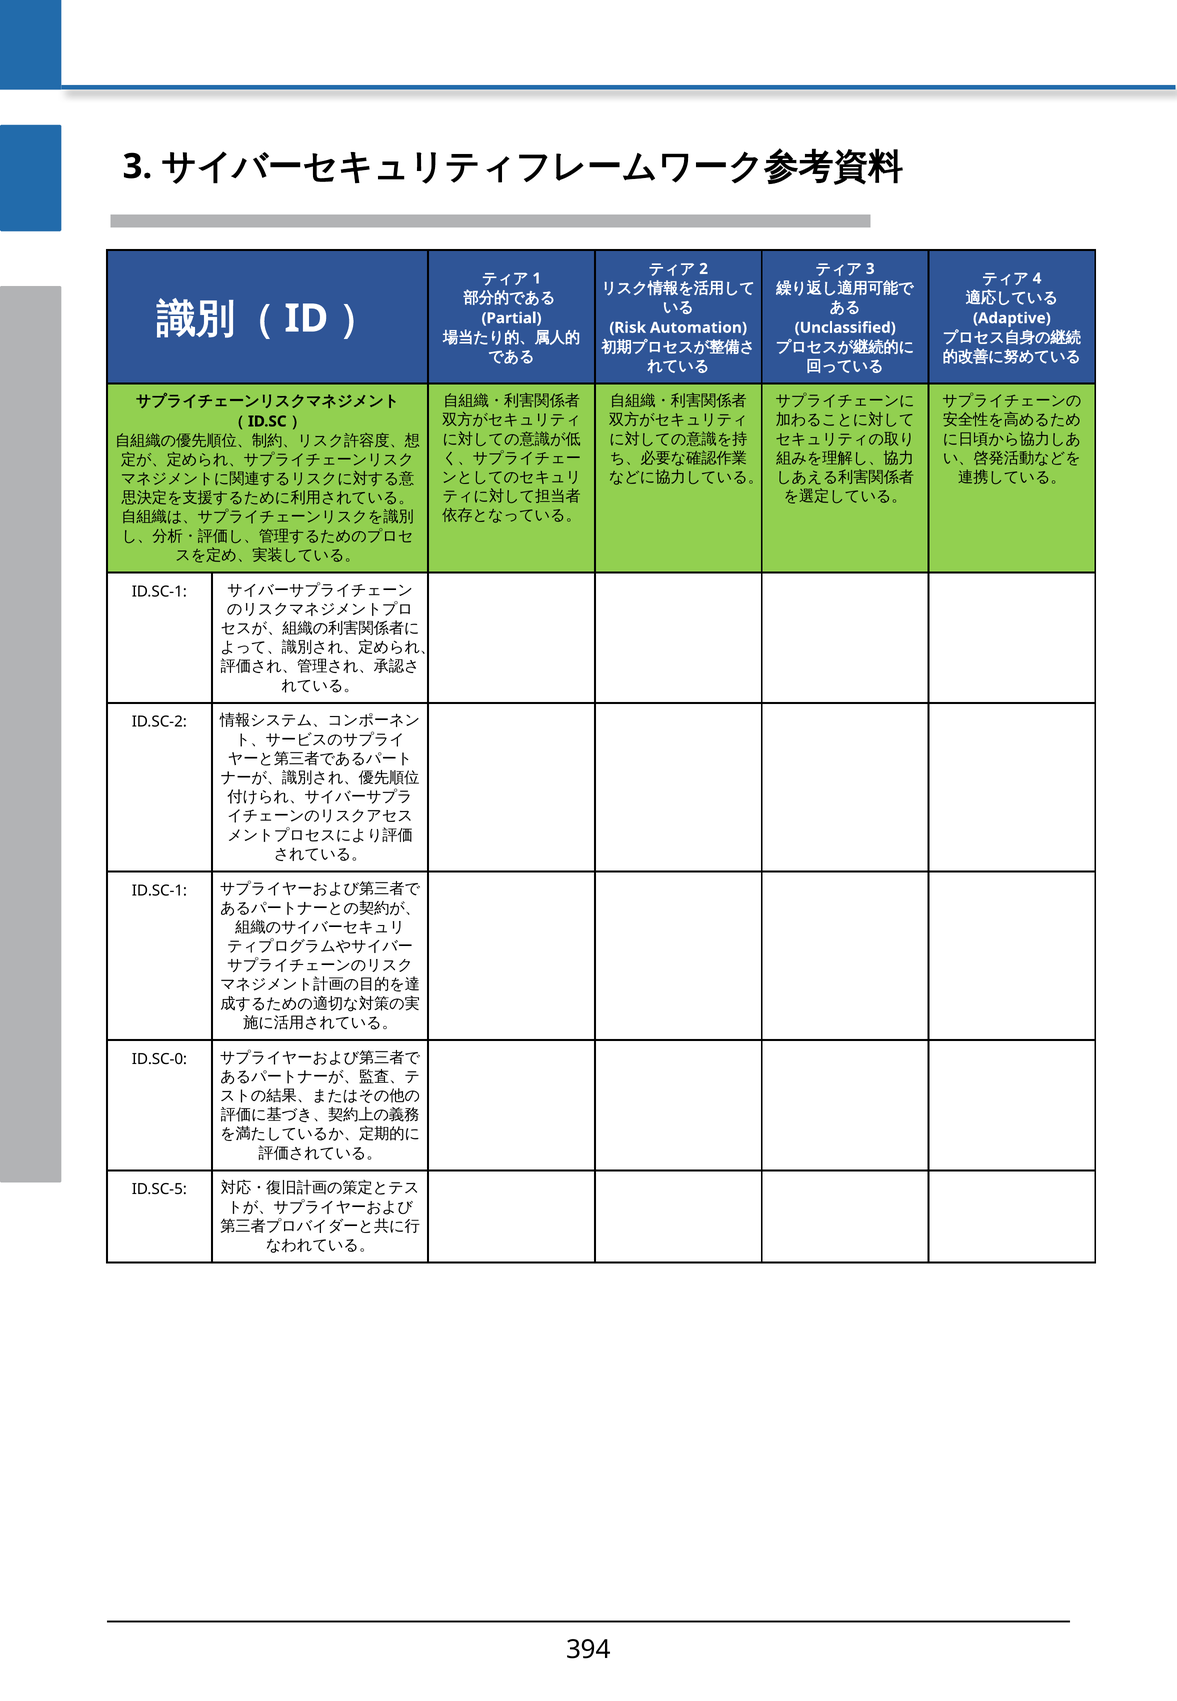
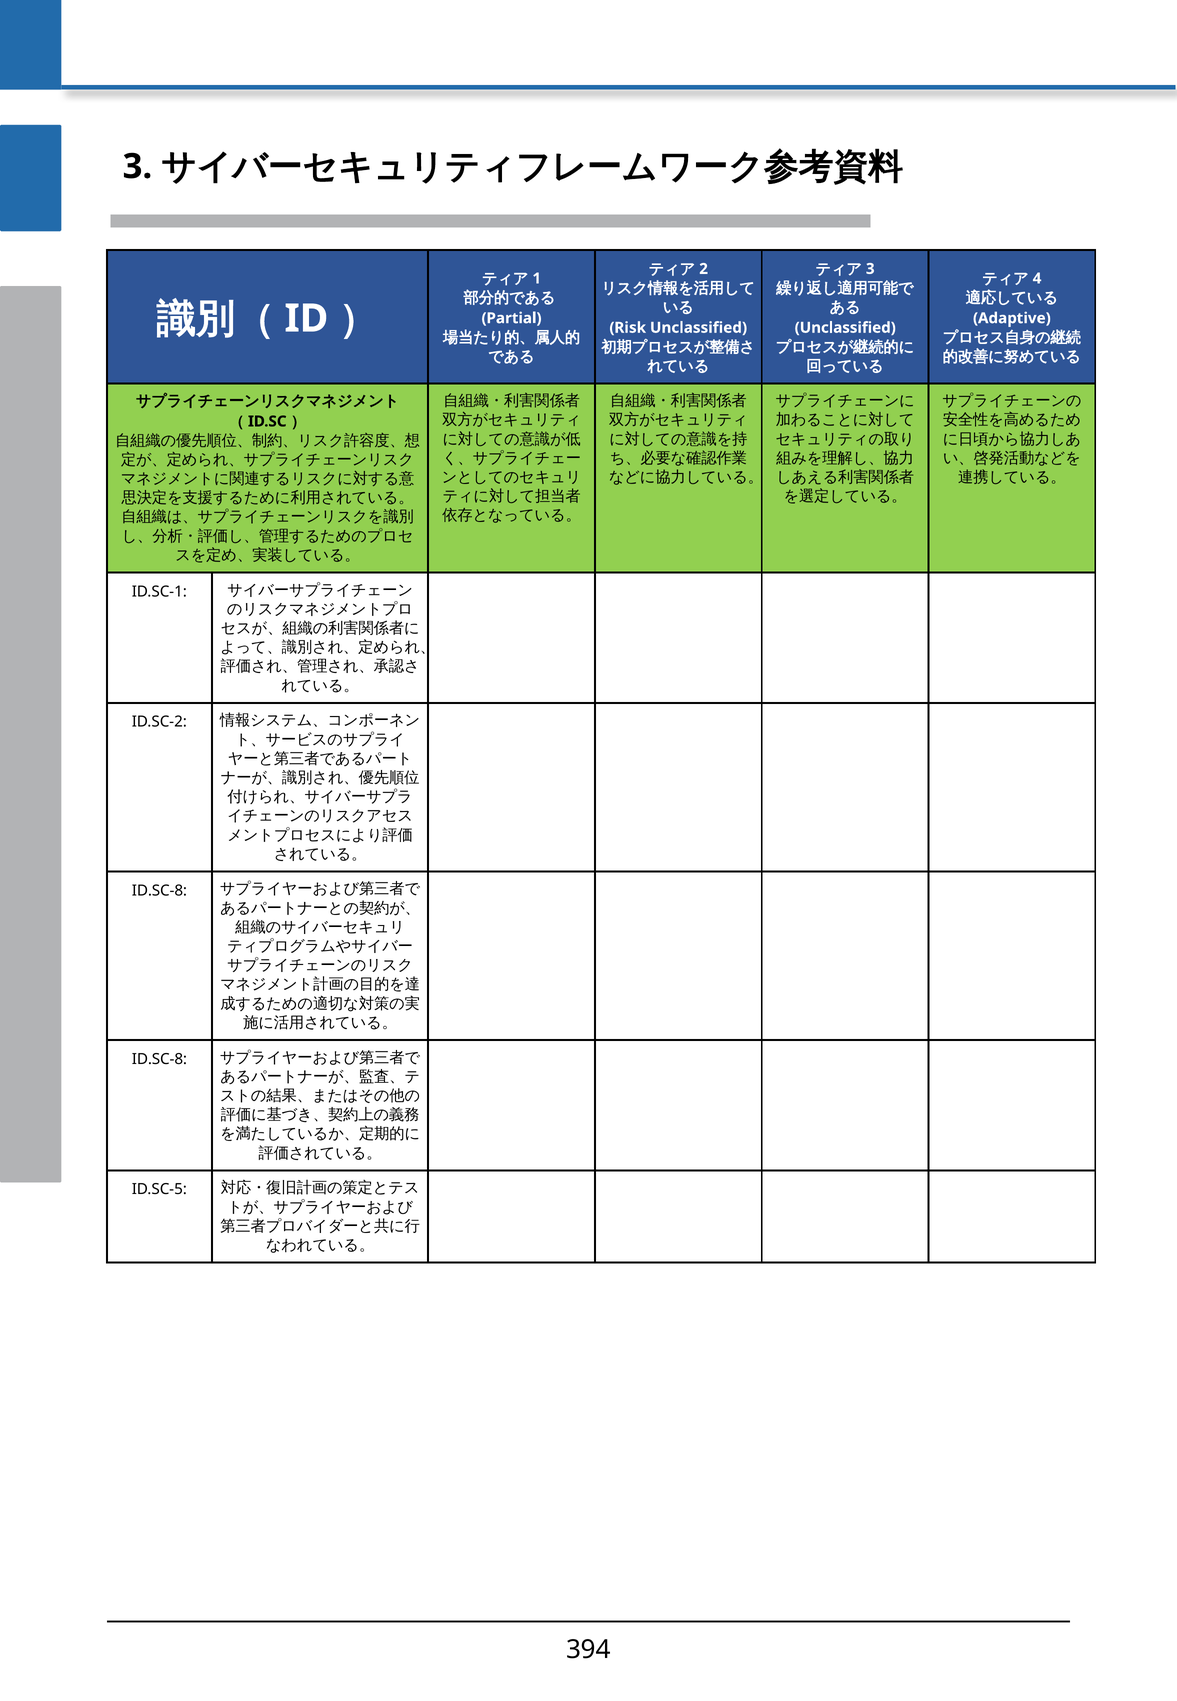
Risk Automation: Automation -> Unclassified
ID.SC-1 at (159, 890): ID.SC-1 -> ID.SC-8
ID.SC-0 at (159, 1059): ID.SC-0 -> ID.SC-8
